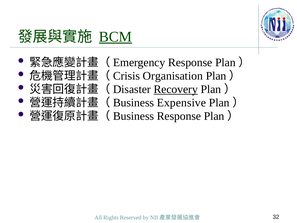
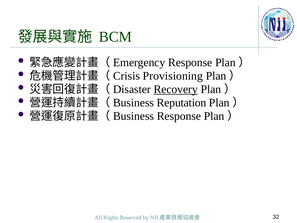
BCM underline: present -> none
Organisation: Organisation -> Provisioning
Expensive: Expensive -> Reputation
